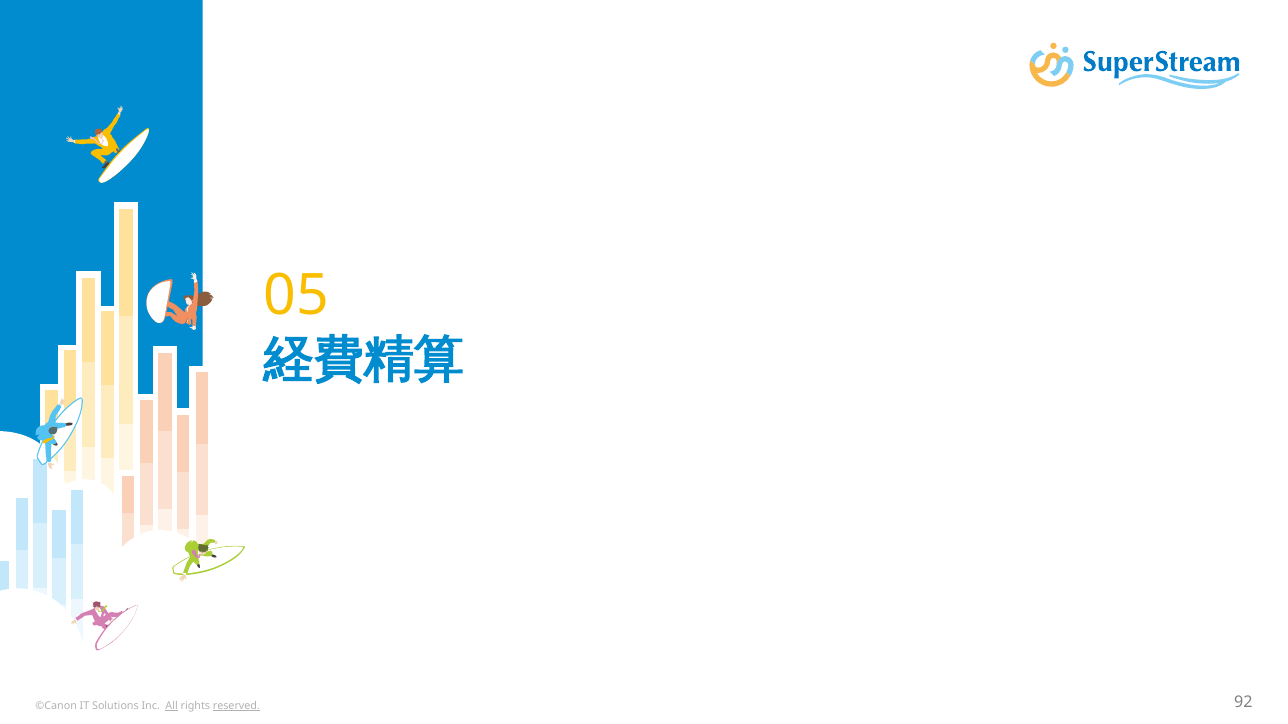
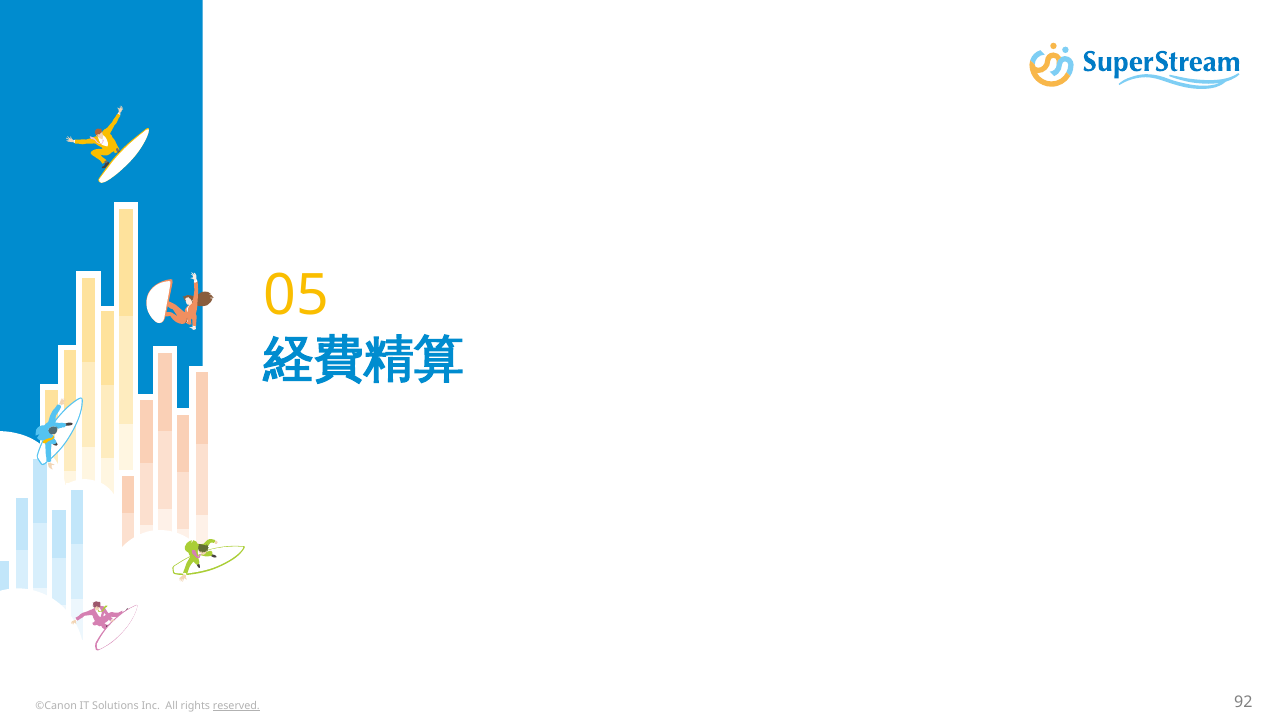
All underline: present -> none
